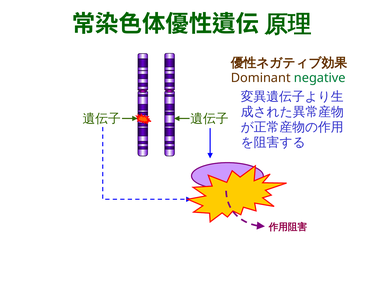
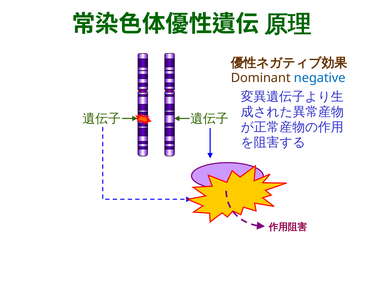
negative colour: green -> blue
